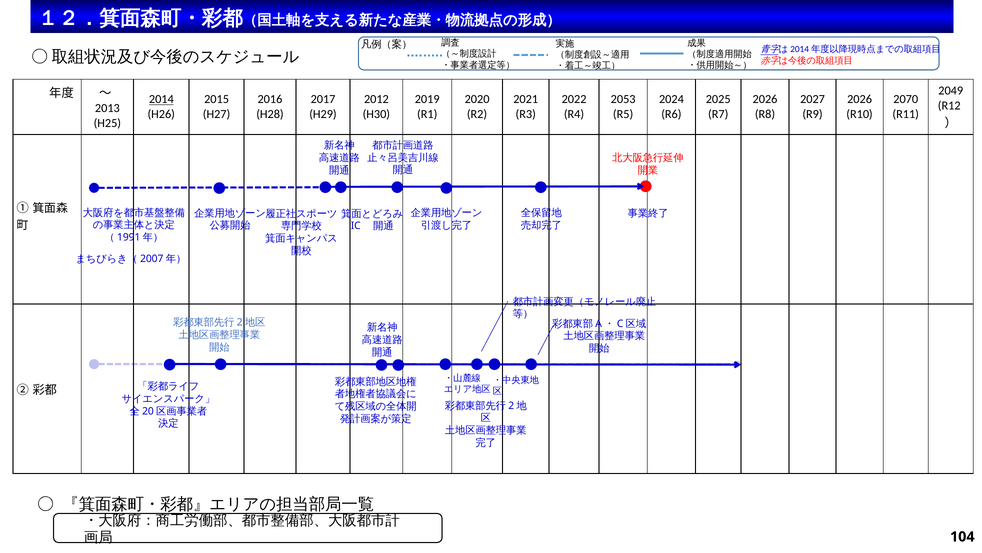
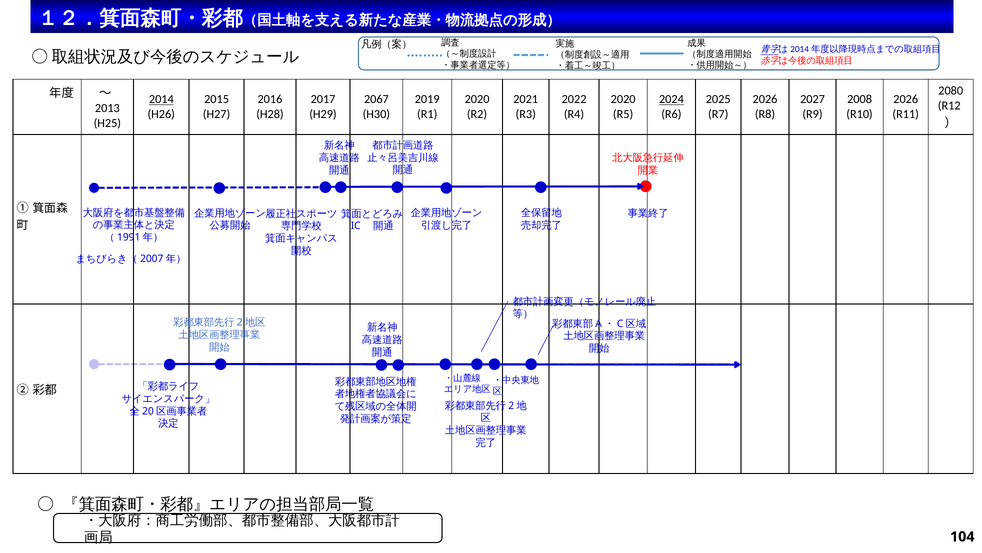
2049: 2049 -> 2080
2012: 2012 -> 2067
2053 at (623, 99): 2053 -> 2020
2024 underline: none -> present
2026 at (860, 99): 2026 -> 2008
2070 at (906, 99): 2070 -> 2026
